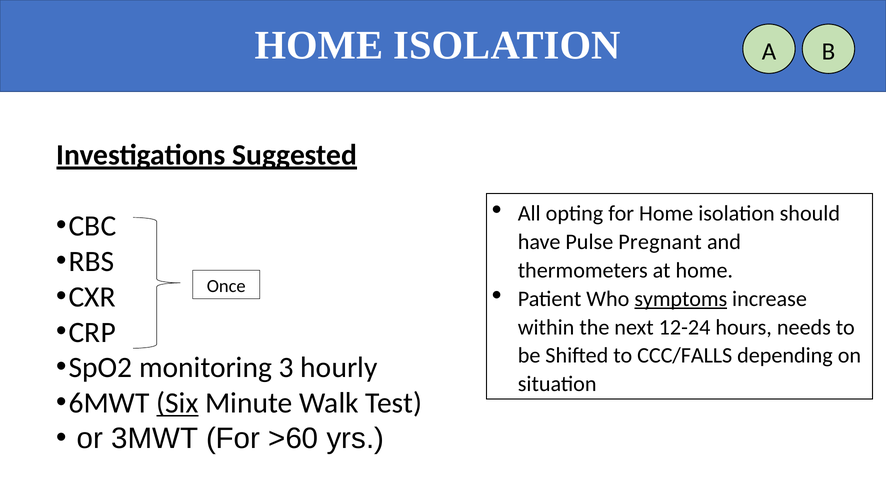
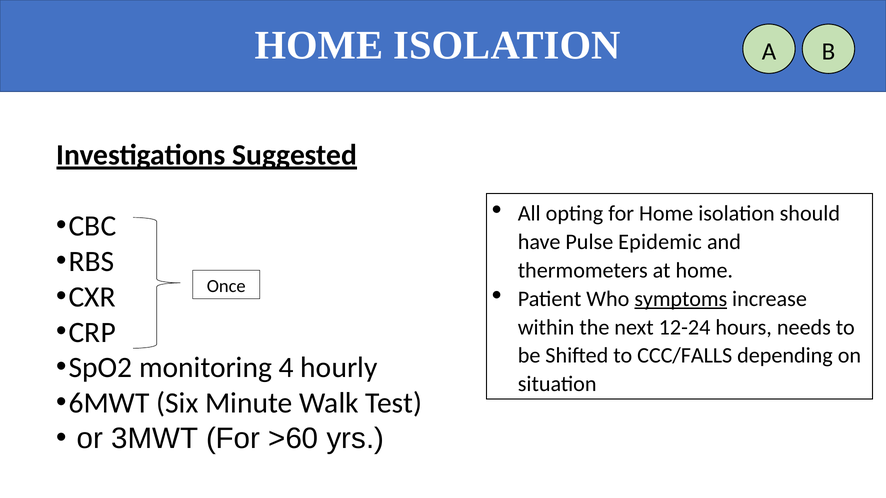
Pregnant: Pregnant -> Epidemic
3: 3 -> 4
Six underline: present -> none
